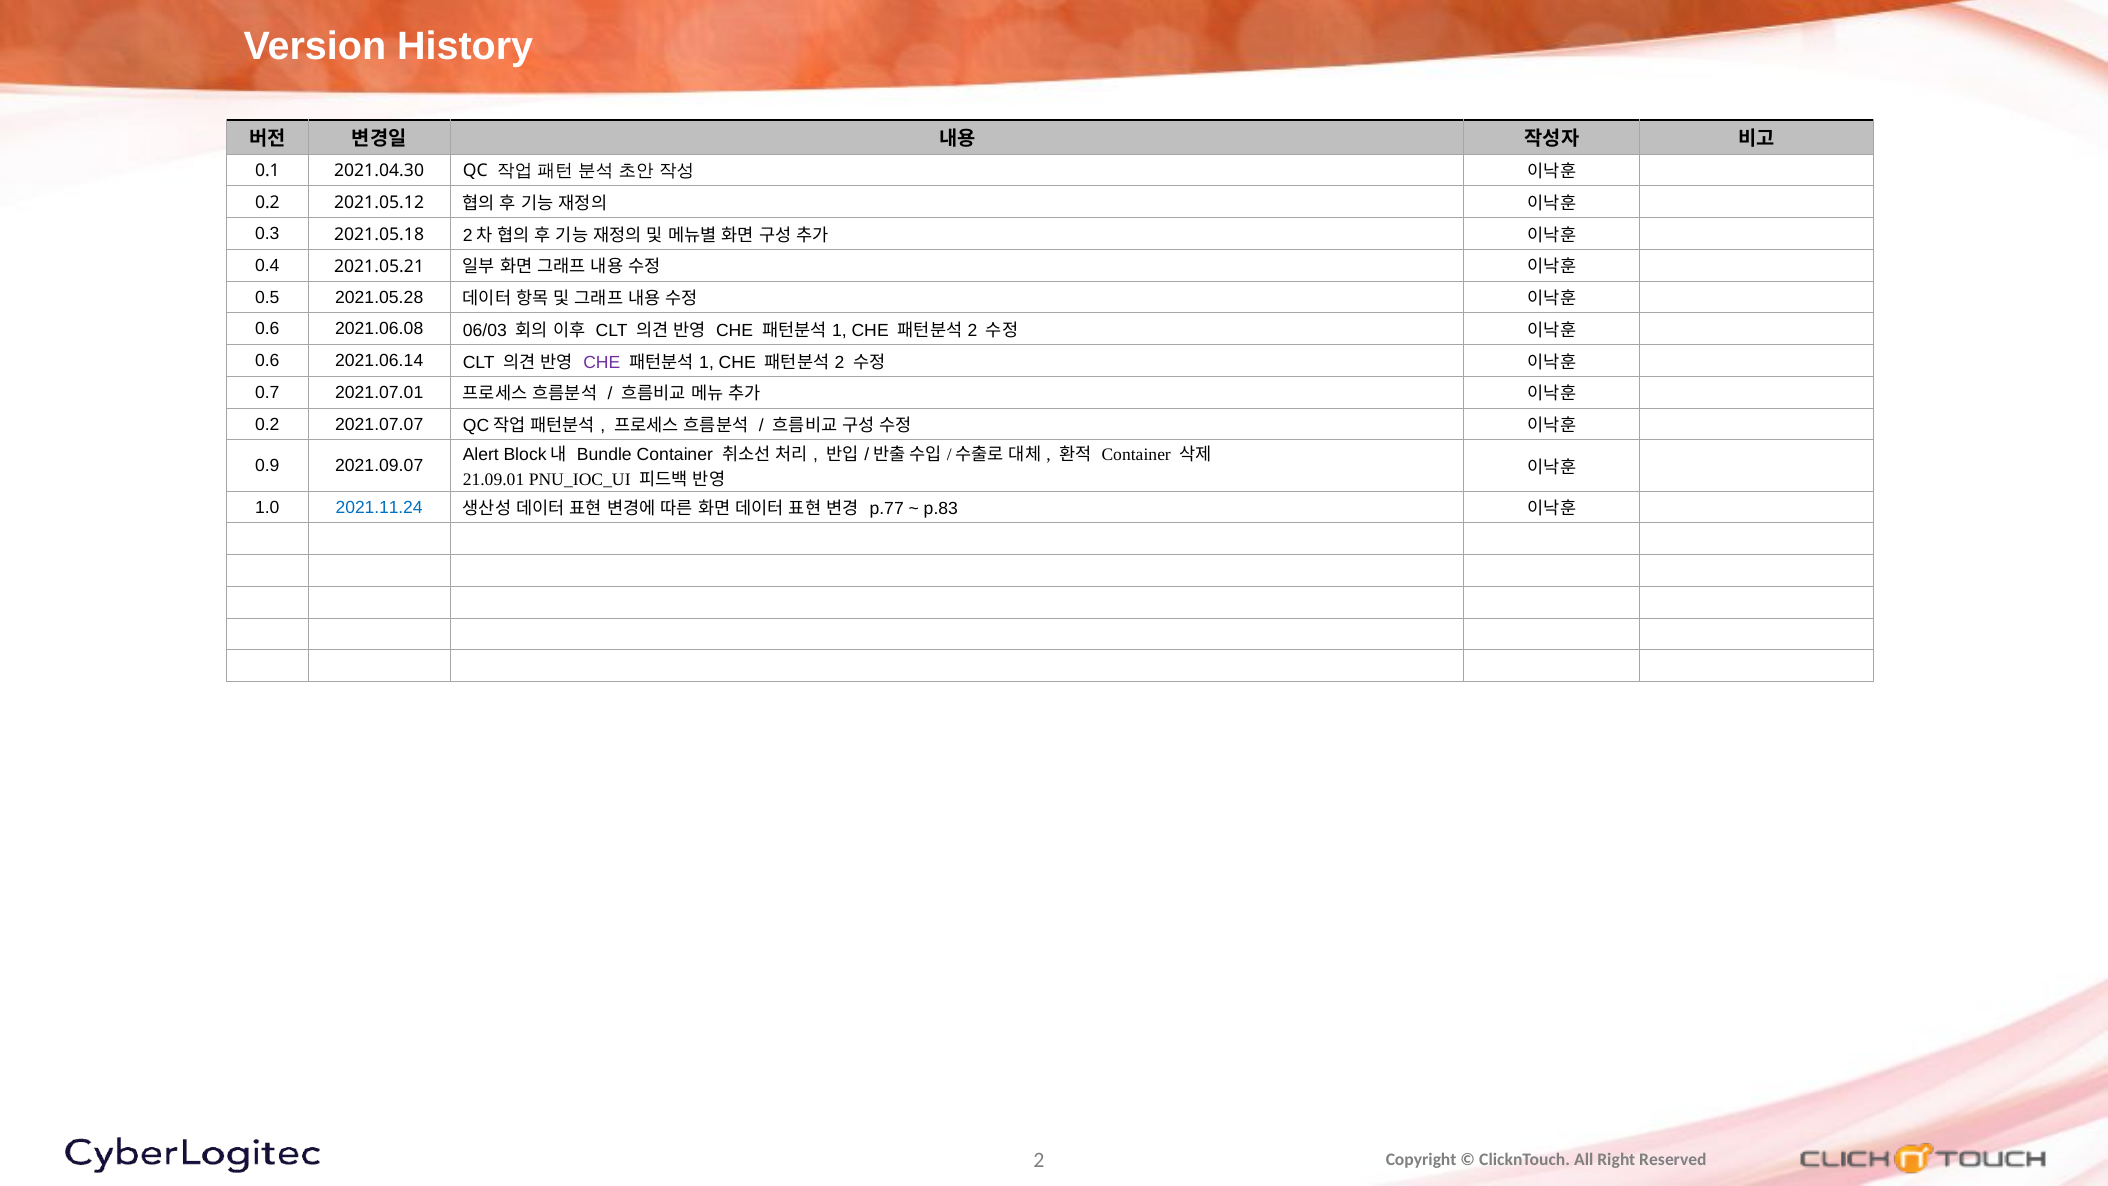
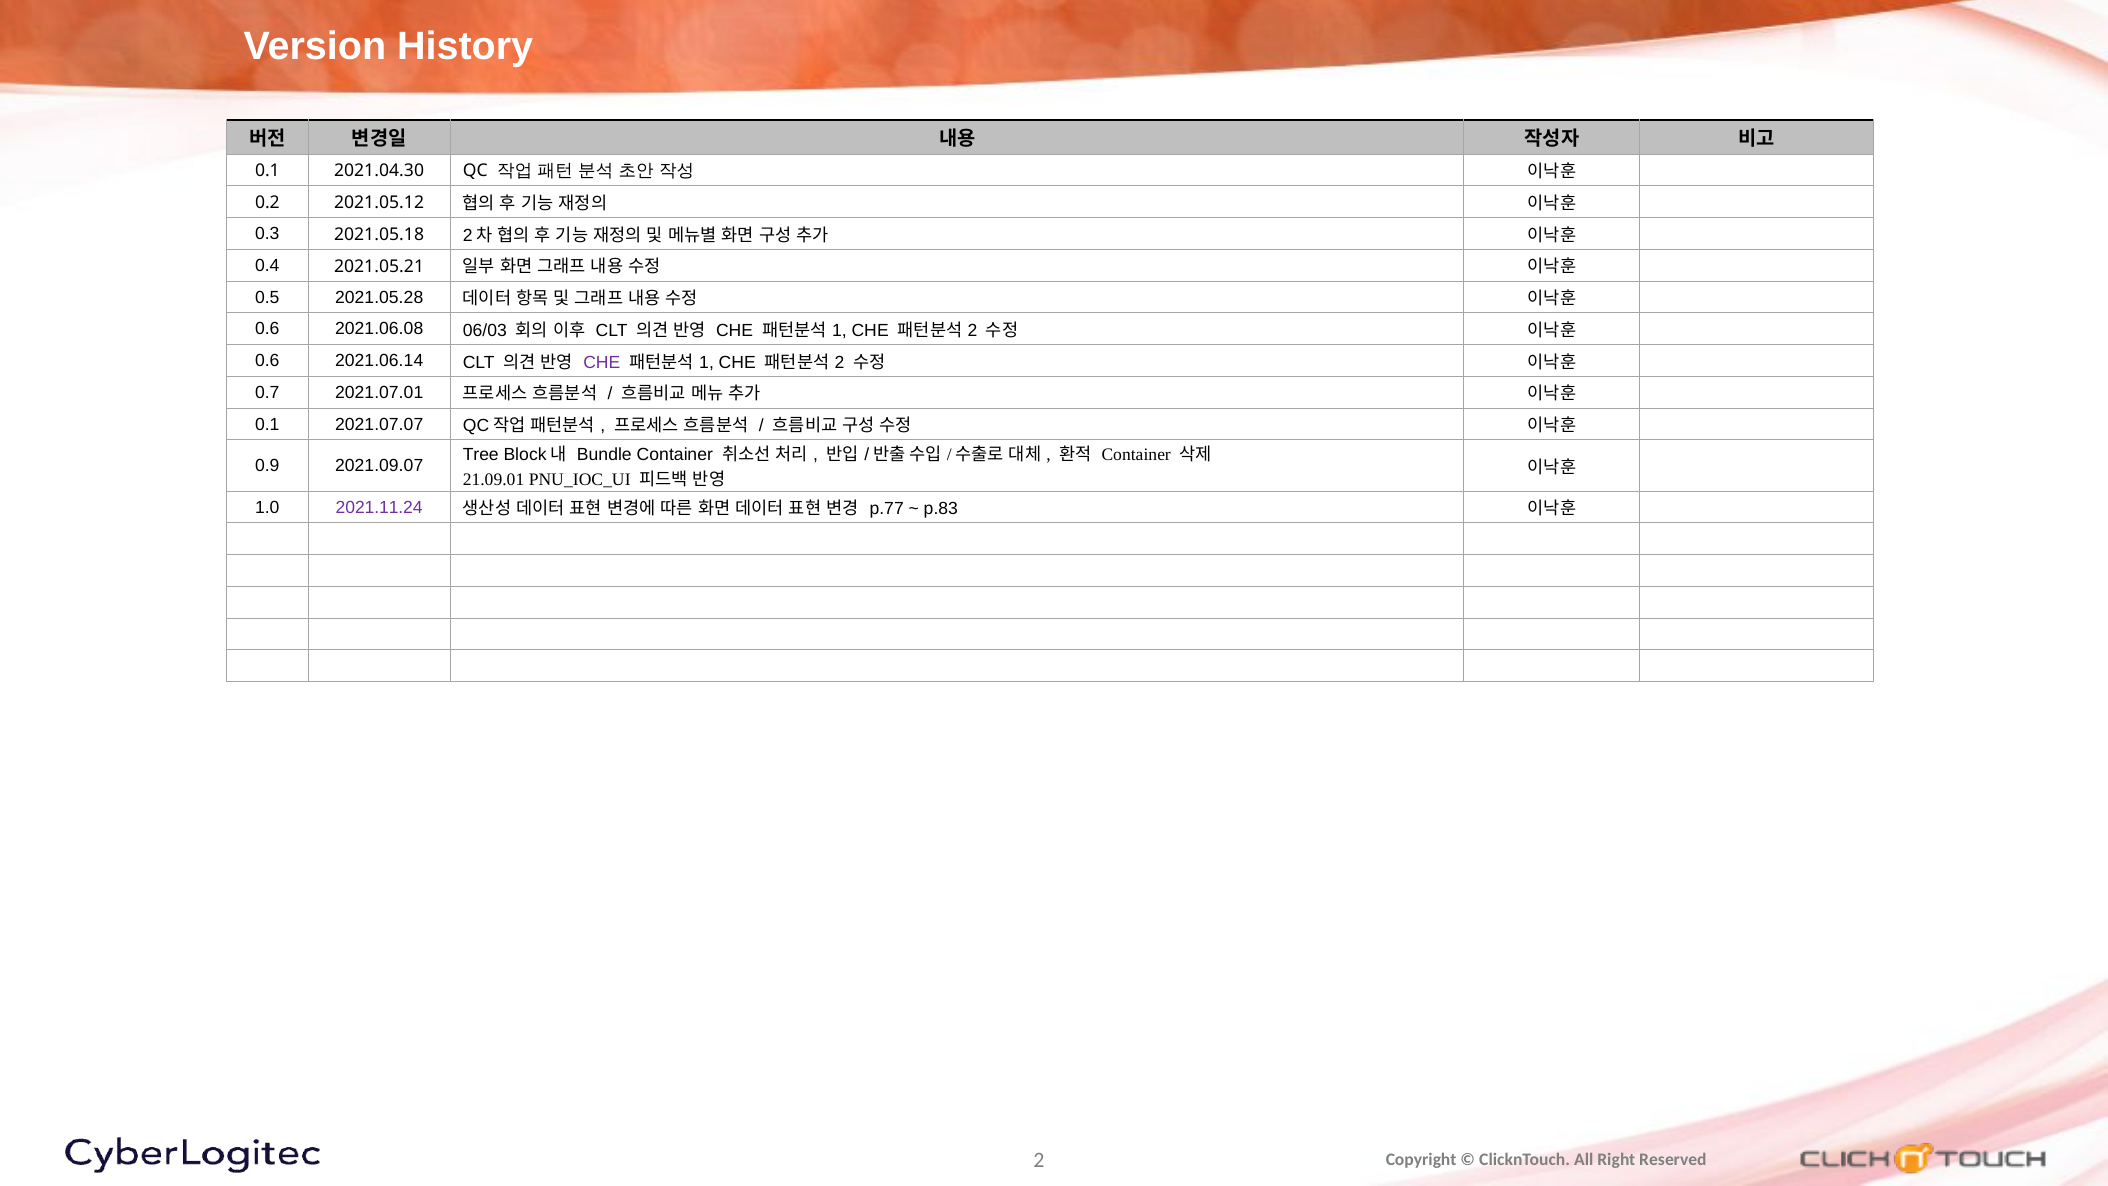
0.2 at (267, 424): 0.2 -> 0.1
Alert: Alert -> Tree
2021.11.24 colour: blue -> purple
